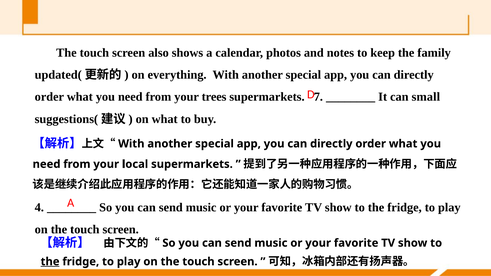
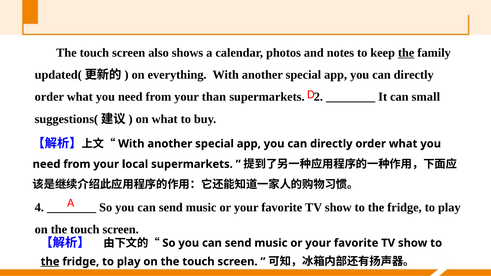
the at (406, 53) underline: none -> present
trees: trees -> than
7: 7 -> 2
